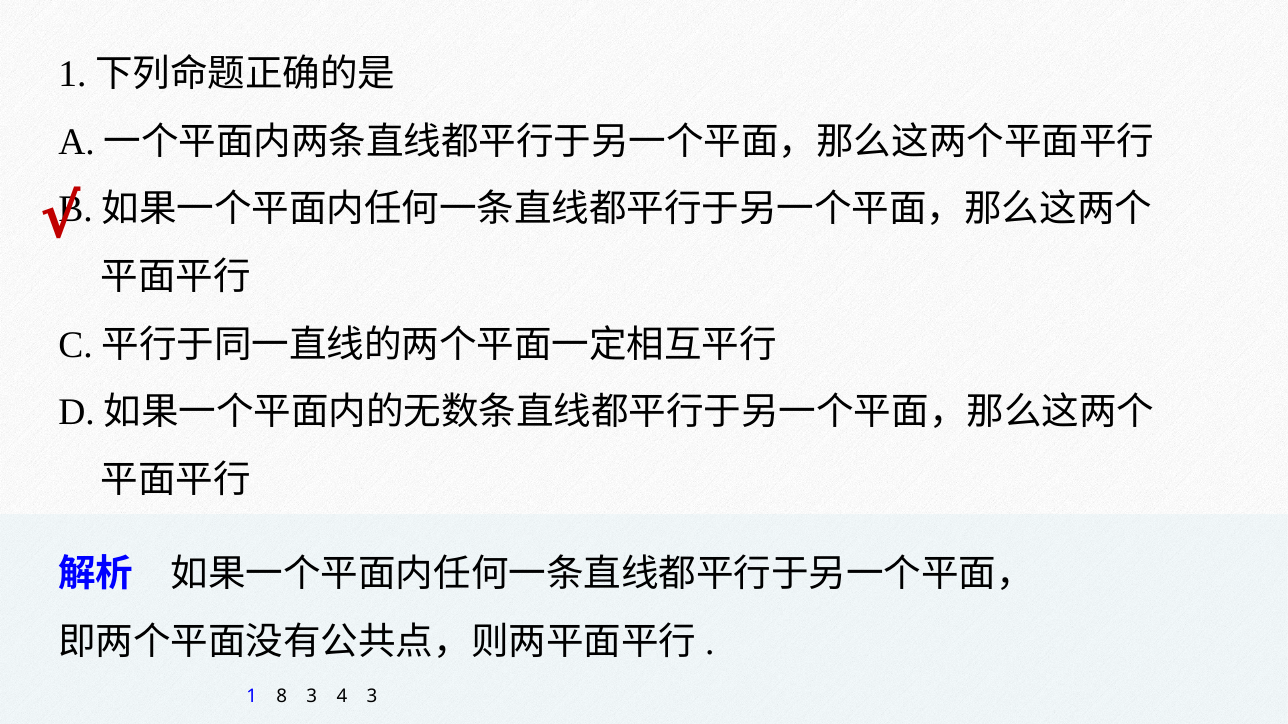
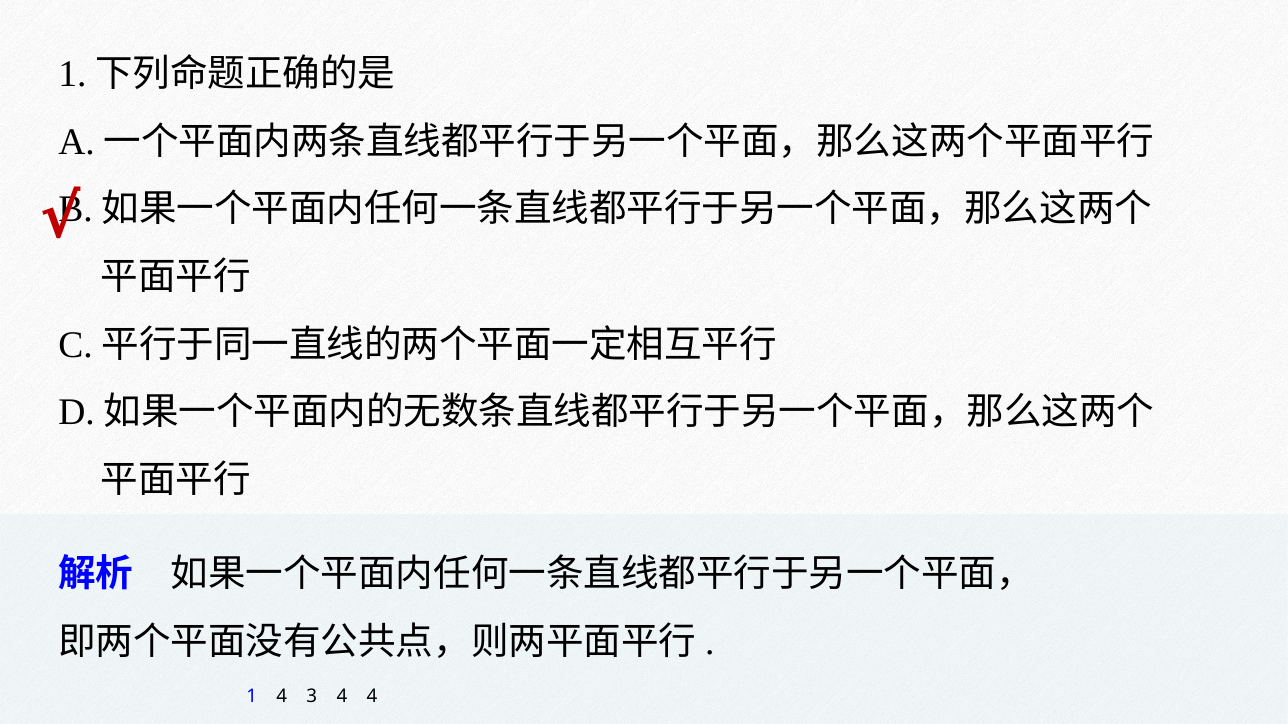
1 8: 8 -> 4
4 3: 3 -> 4
